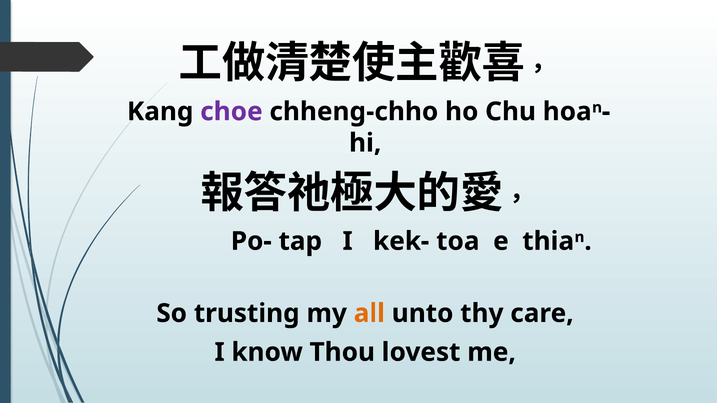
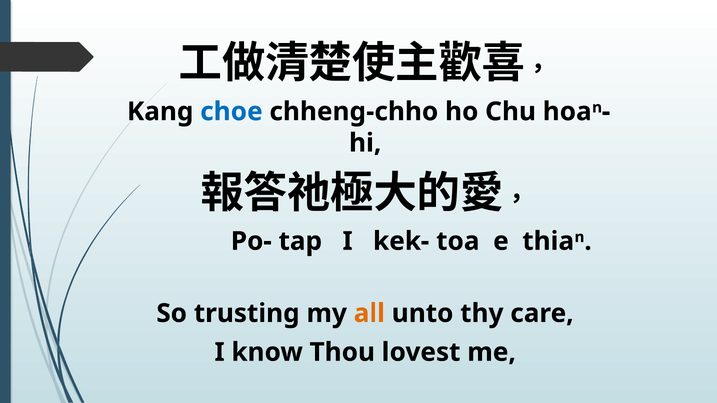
choe colour: purple -> blue
